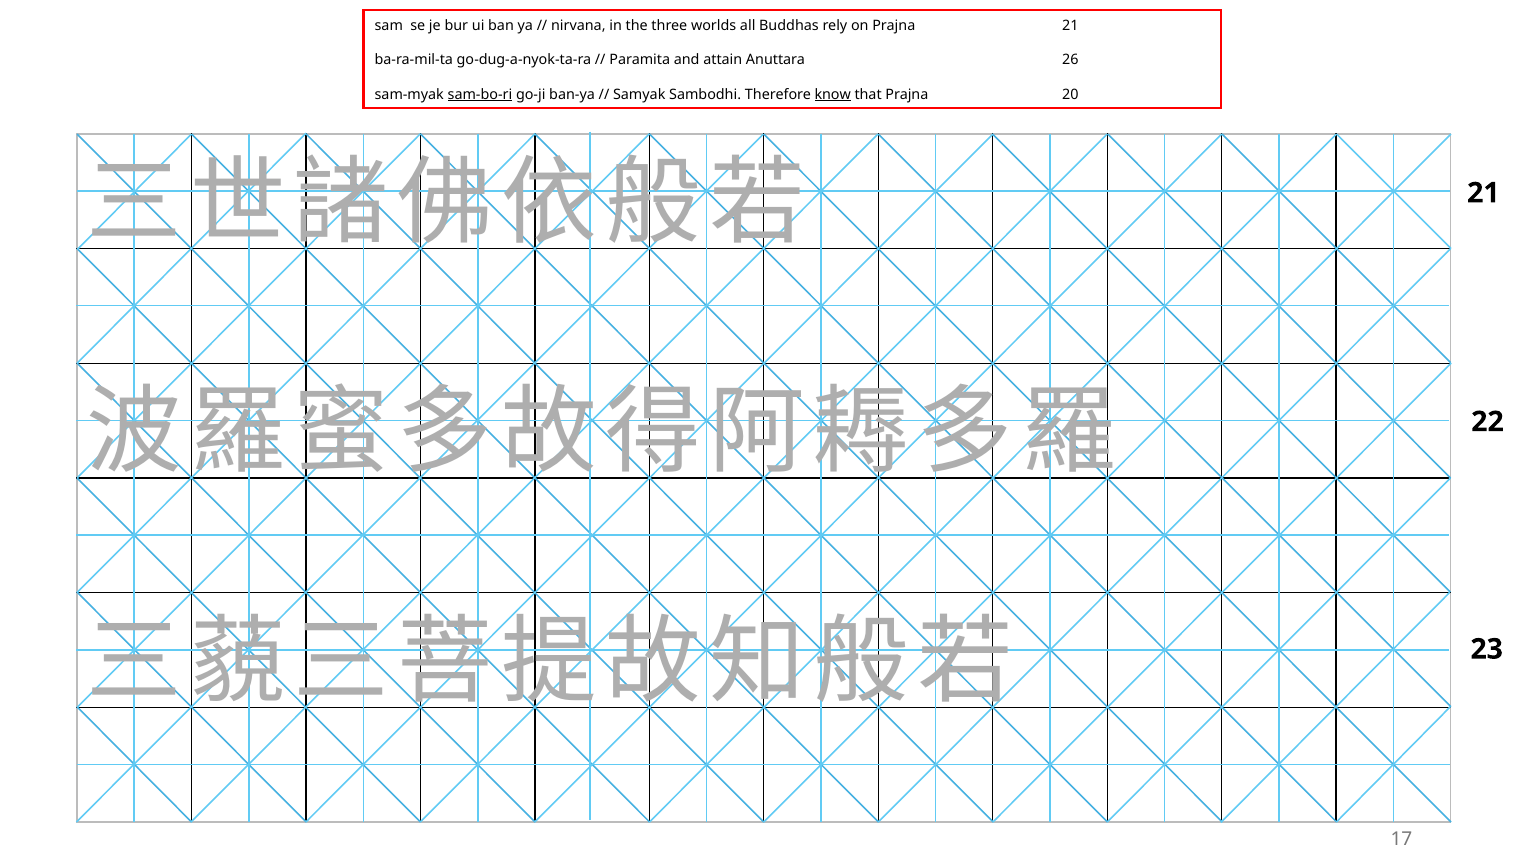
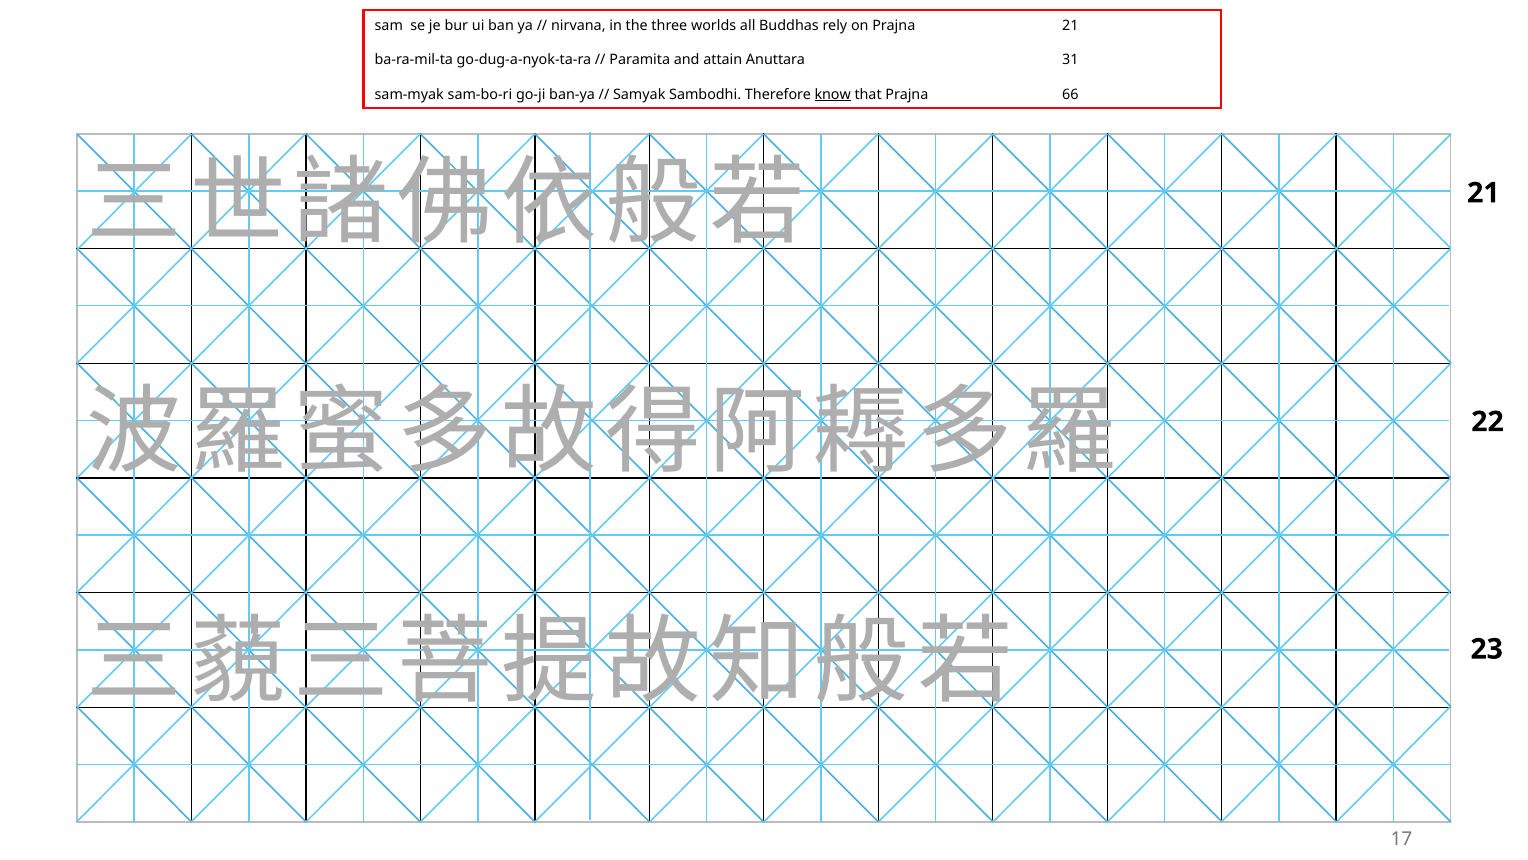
26: 26 -> 31
sam-bo-ri underline: present -> none
20: 20 -> 66
